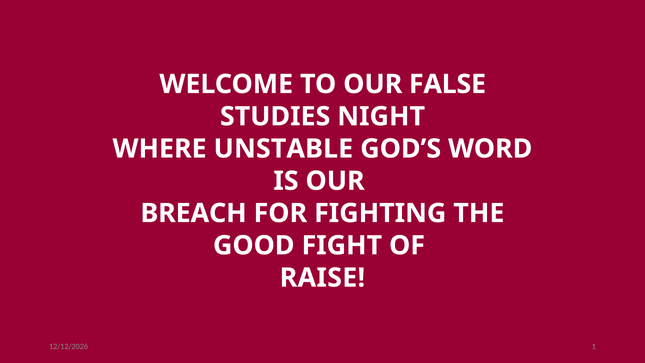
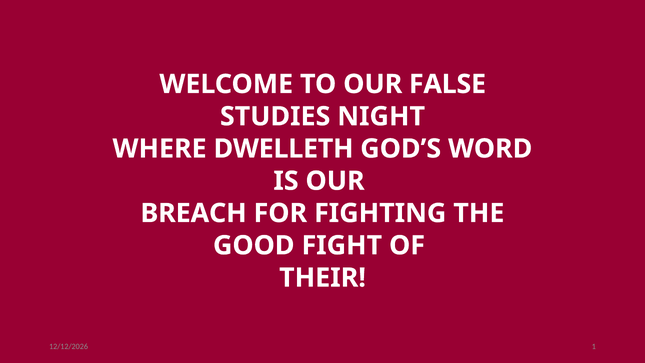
UNSTABLE: UNSTABLE -> DWELLETH
RAISE: RAISE -> THEIR
